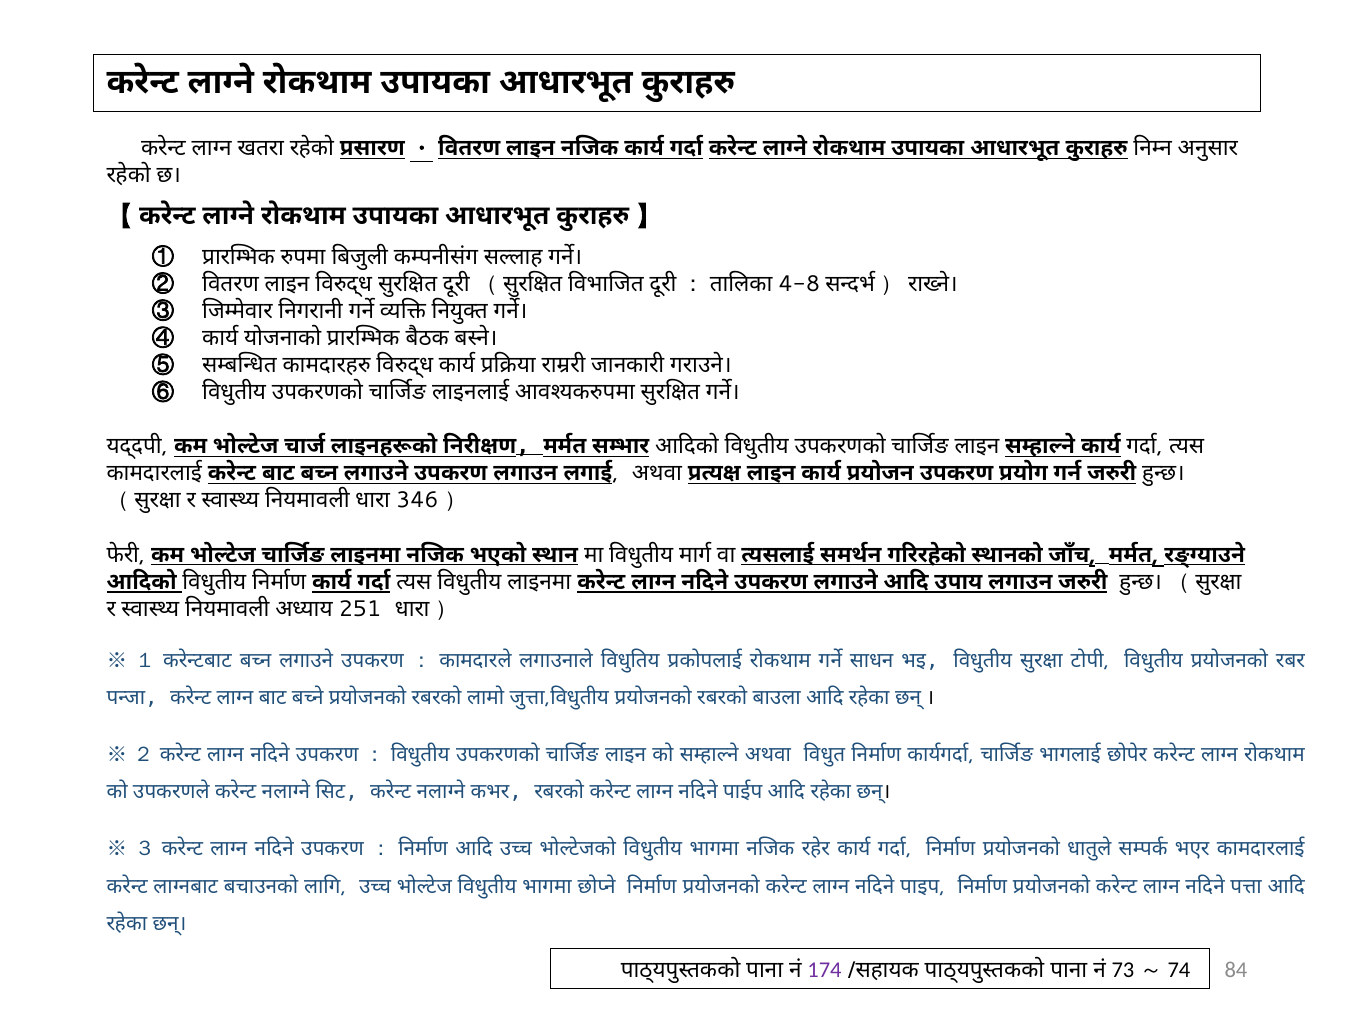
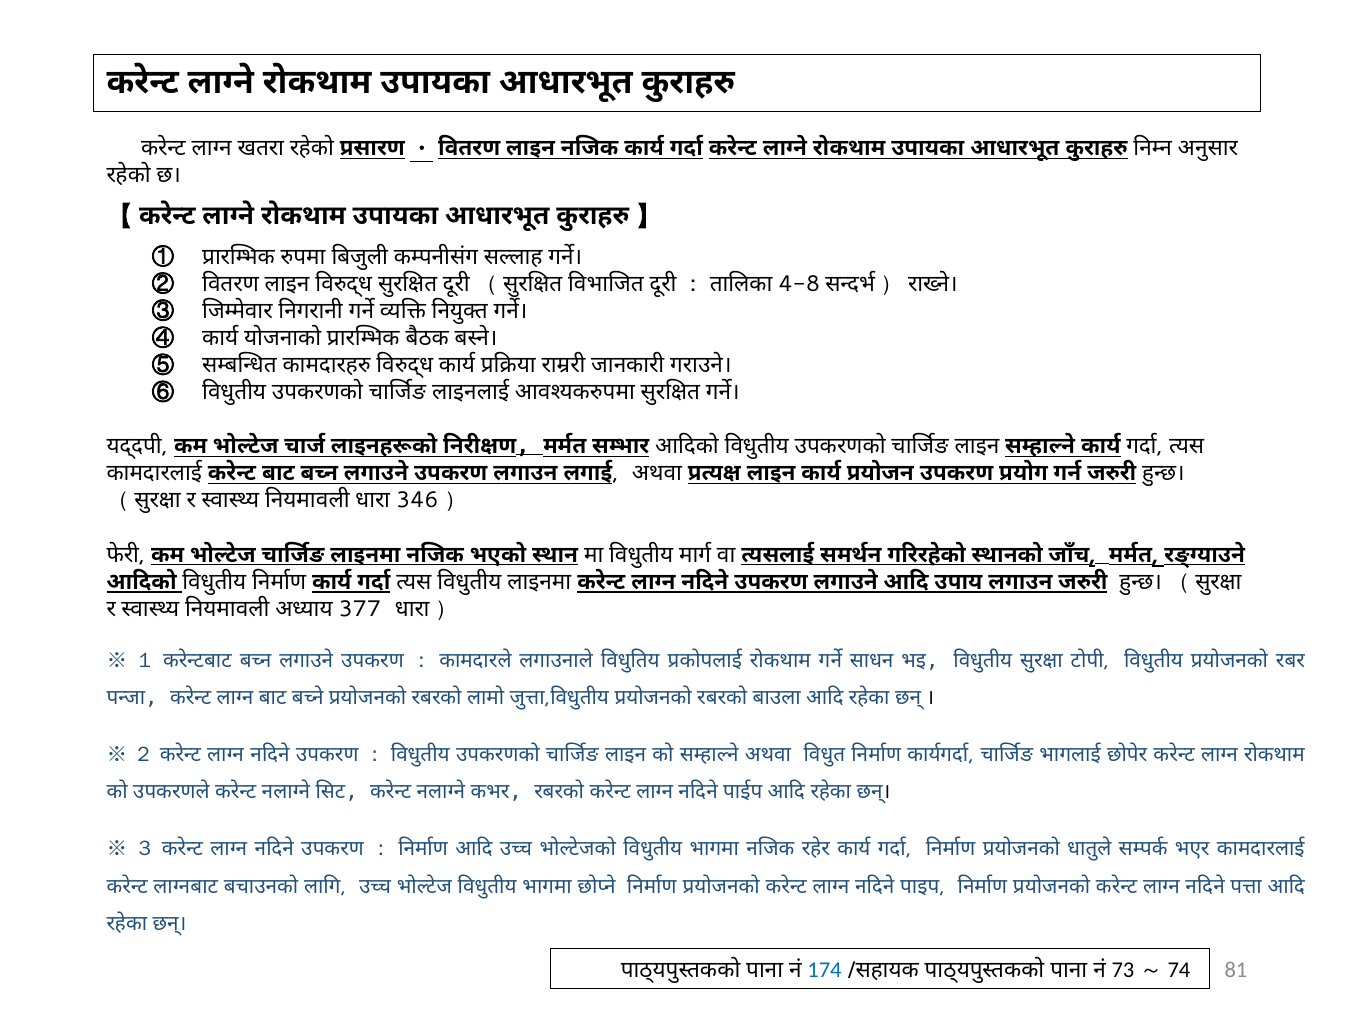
251: 251 -> 377
174 colour: purple -> blue
84: 84 -> 81
